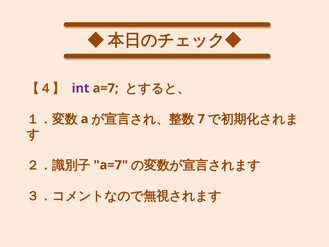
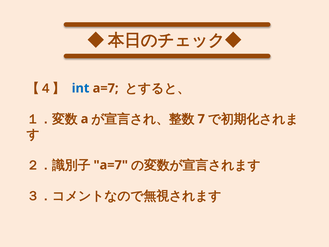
int colour: purple -> blue
